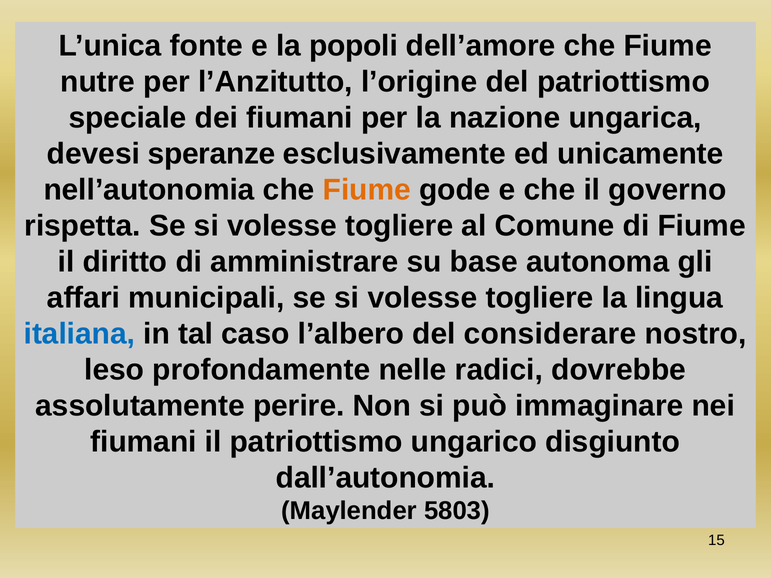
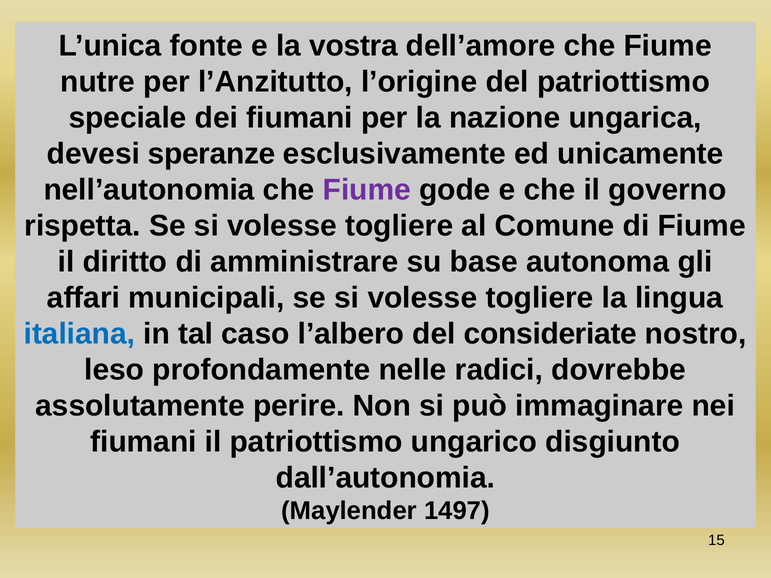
popoli: popoli -> vostra
Fiume at (367, 190) colour: orange -> purple
considerare: considerare -> consideriate
5803: 5803 -> 1497
